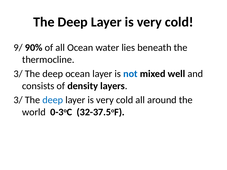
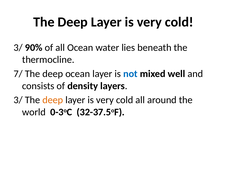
9/ at (18, 48): 9/ -> 3/
3/ at (18, 74): 3/ -> 7/
deep at (53, 100) colour: blue -> orange
